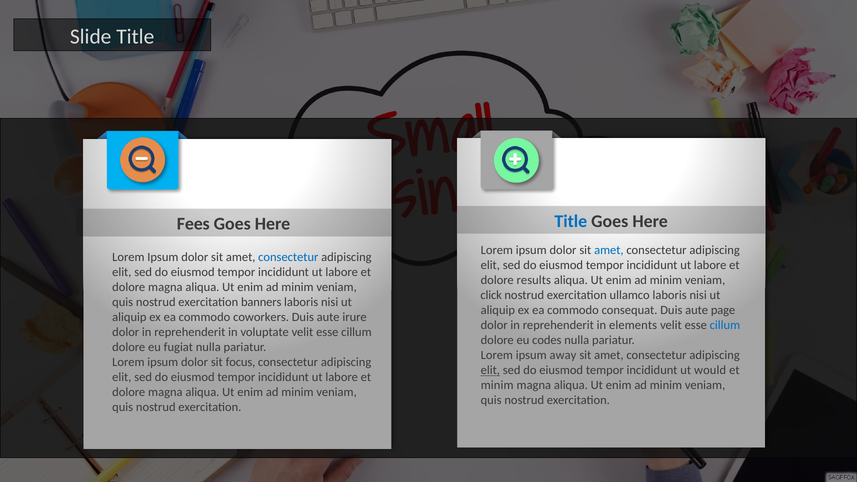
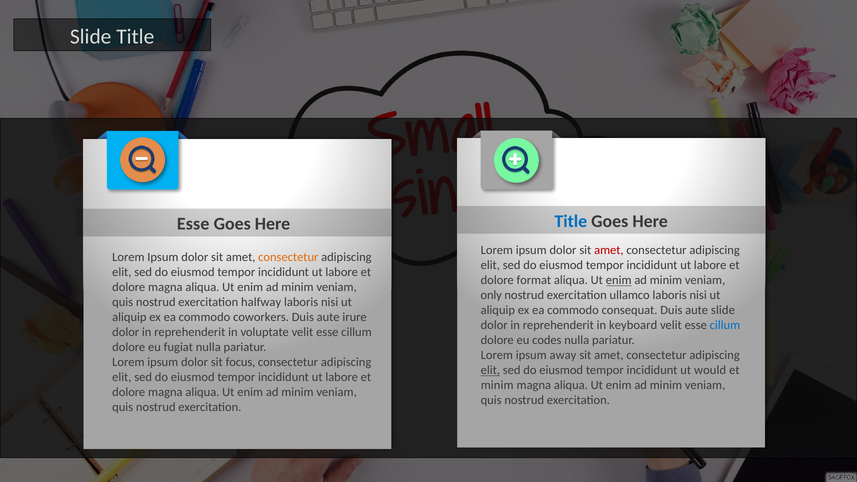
Fees at (193, 224): Fees -> Esse
amet at (609, 250) colour: blue -> red
consectetur at (288, 257) colour: blue -> orange
results: results -> format
enim at (619, 280) underline: none -> present
click: click -> only
banners: banners -> halfway
aute page: page -> slide
elements: elements -> keyboard
